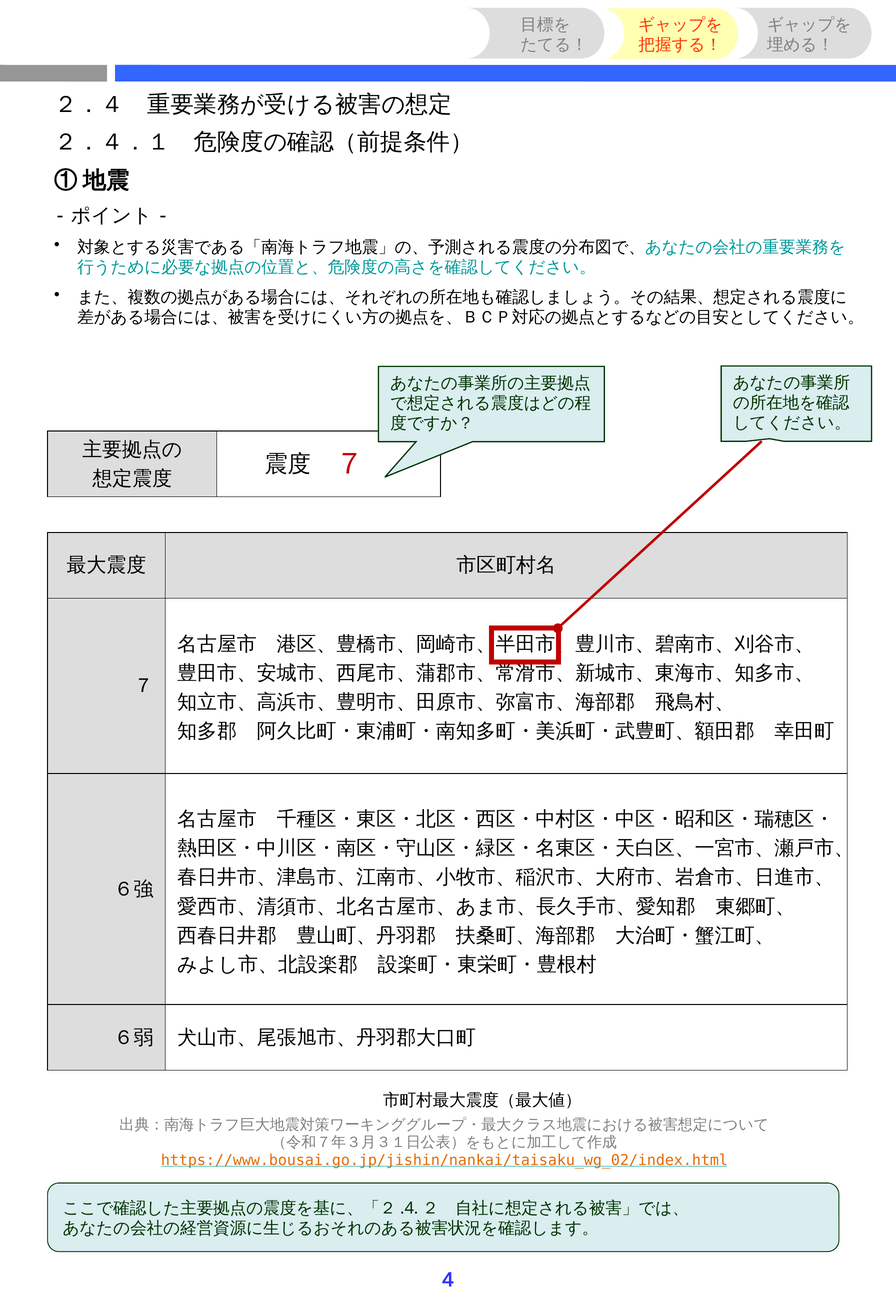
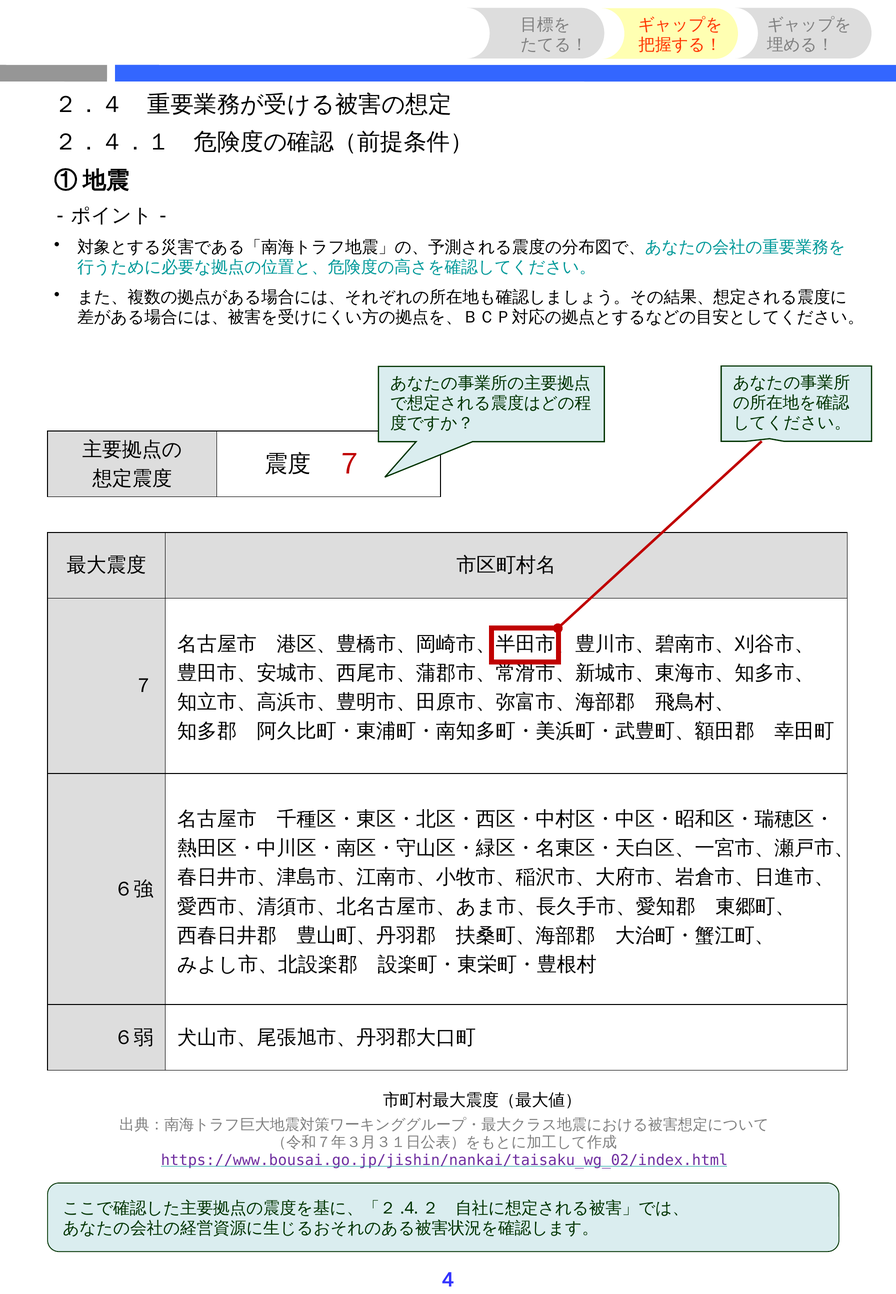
https://www.bousai.go.jp/jishin/nankai/taisaku_wg_02/index.html colour: orange -> purple
